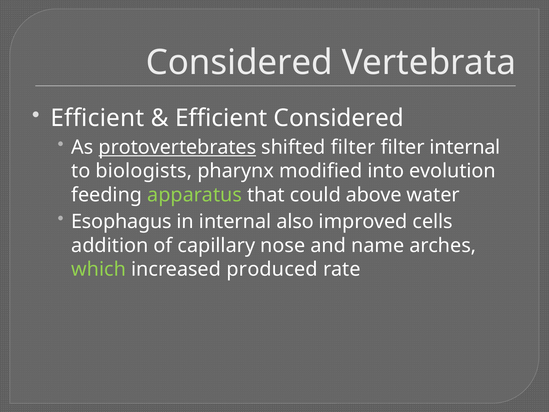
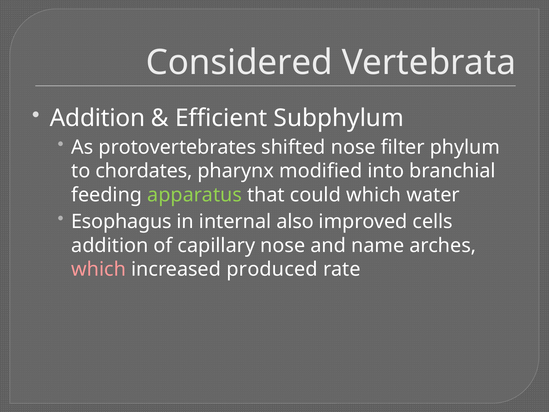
Efficient at (97, 118): Efficient -> Addition
Efficient Considered: Considered -> Subphylum
protovertebrates underline: present -> none
shifted filter: filter -> nose
filter internal: internal -> phylum
biologists: biologists -> chordates
evolution: evolution -> branchial
could above: above -> which
which at (99, 269) colour: light green -> pink
